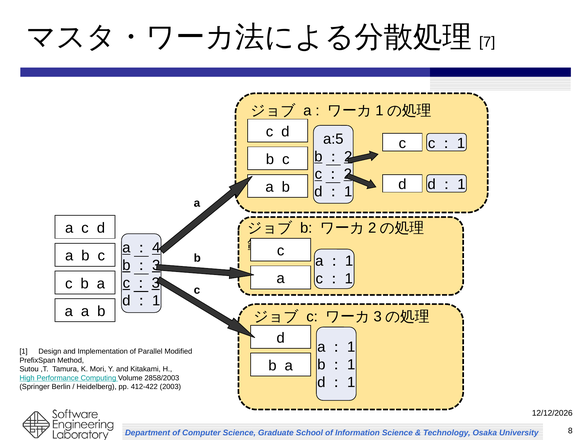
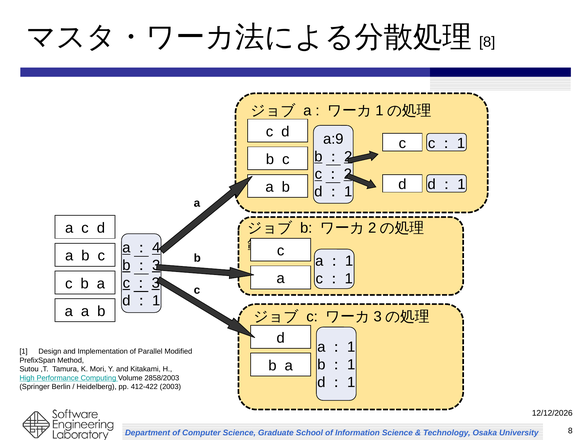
7 at (487, 42): 7 -> 8
a:5: a:5 -> a:9
